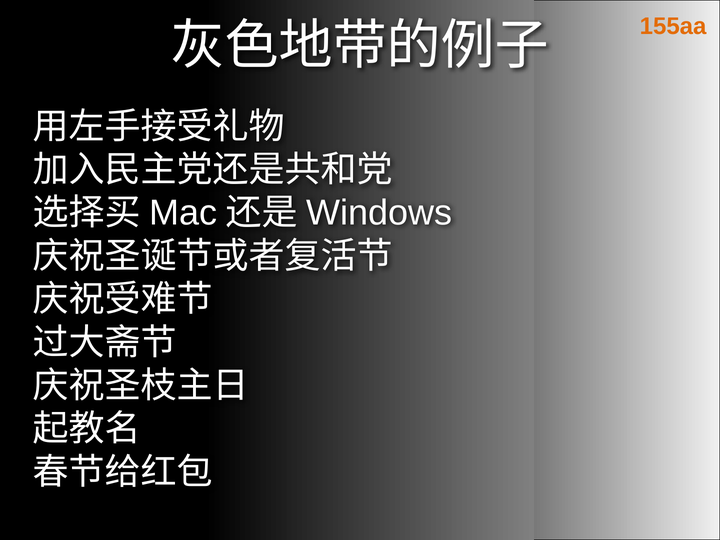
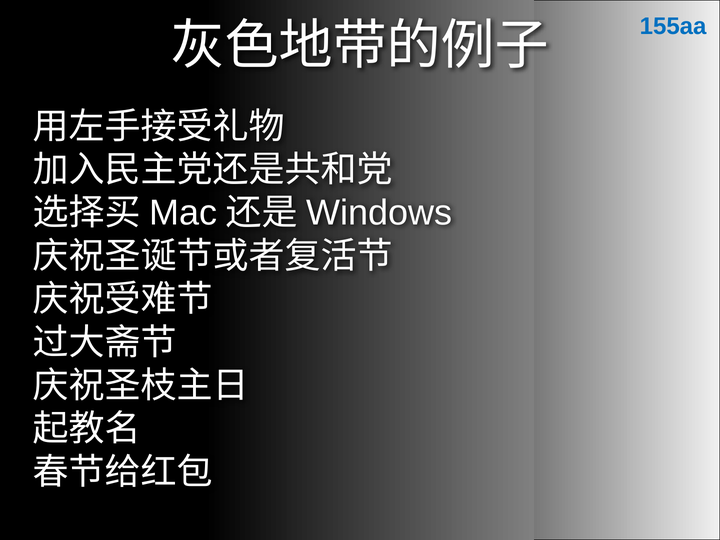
155aa colour: orange -> blue
